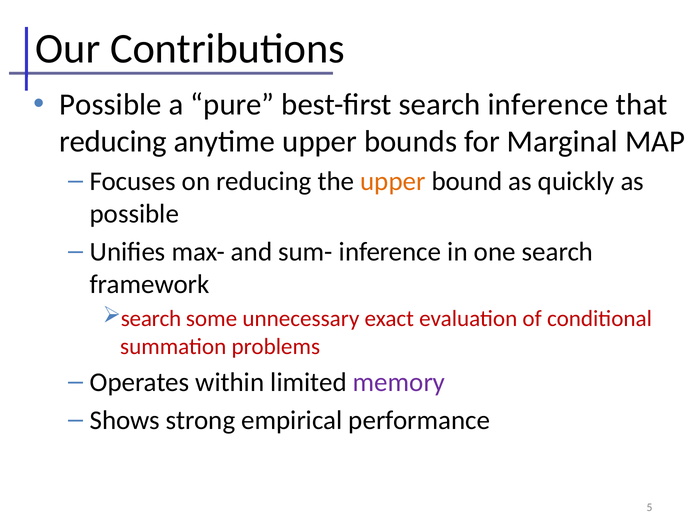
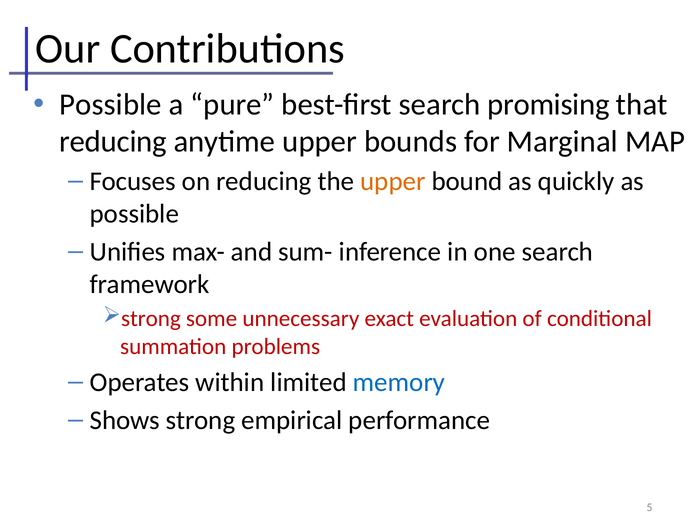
search inference: inference -> promising
search at (151, 318): search -> strong
memory colour: purple -> blue
